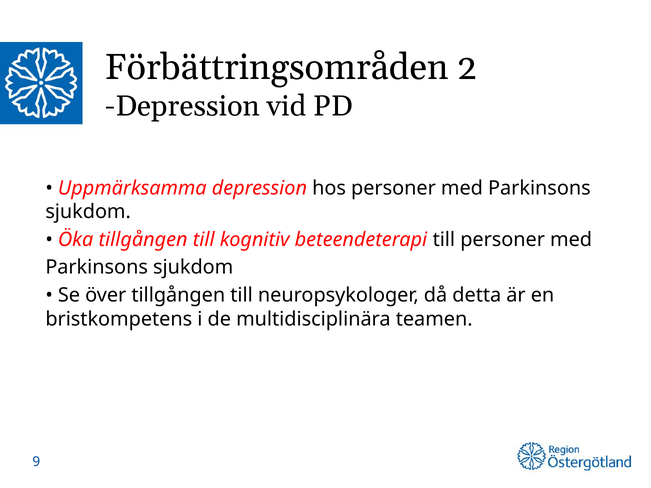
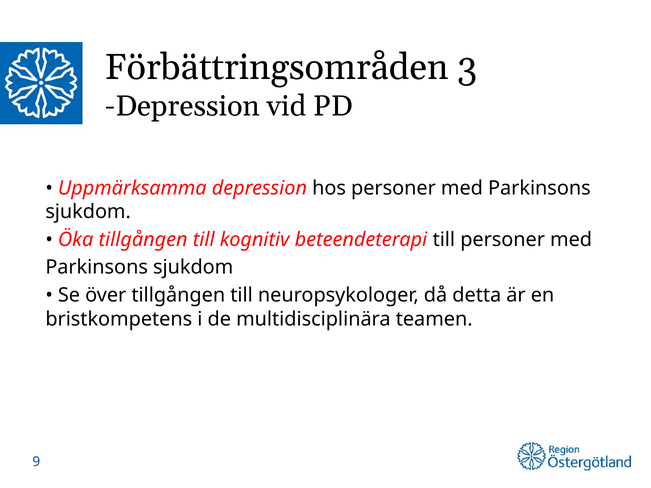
2: 2 -> 3
